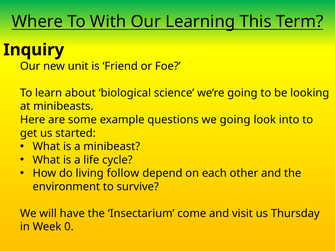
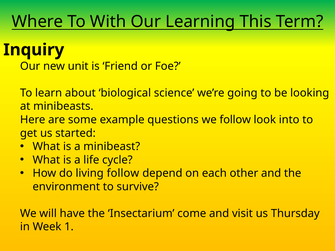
we going: going -> follow
0: 0 -> 1
